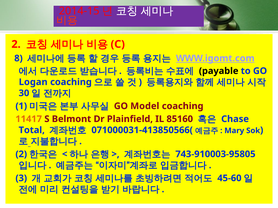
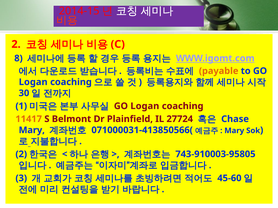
payable colour: black -> orange
Model at (145, 106): Model -> Logan
85160: 85160 -> 27724
Total at (32, 130): Total -> Mary
